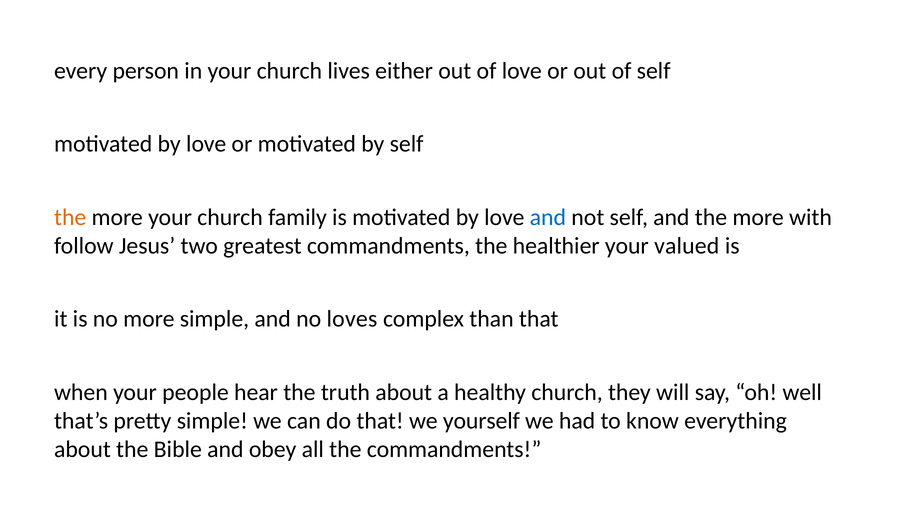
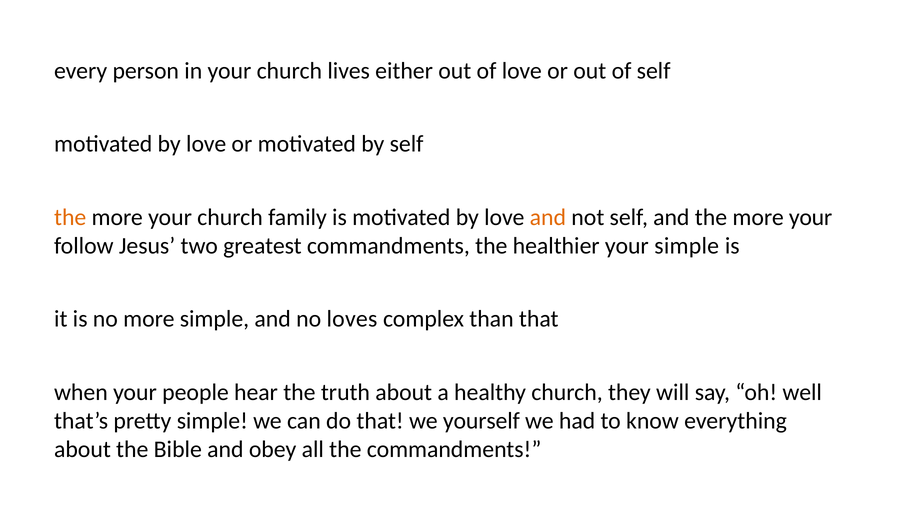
and at (548, 217) colour: blue -> orange
and the more with: with -> your
your valued: valued -> simple
